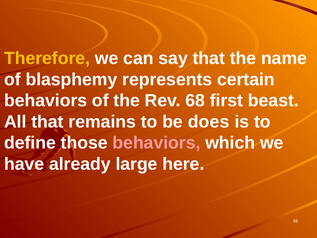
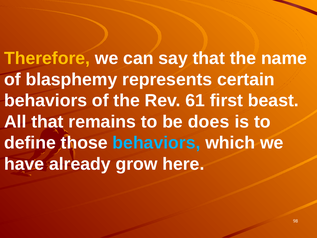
68: 68 -> 61
behaviors at (156, 143) colour: pink -> light blue
large: large -> grow
